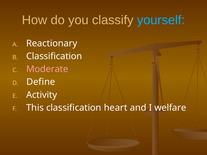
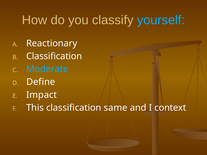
Moderate colour: pink -> light blue
Activity: Activity -> Impact
heart: heart -> same
welfare: welfare -> context
